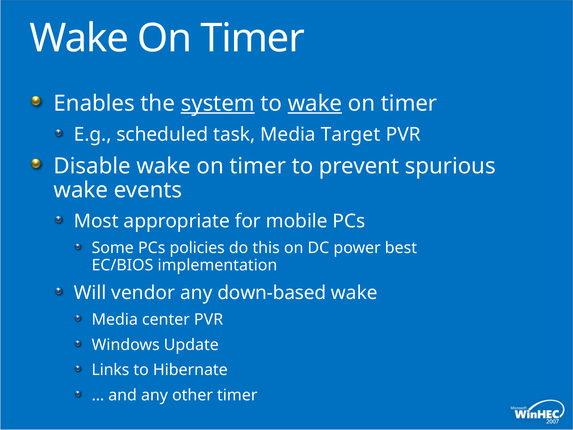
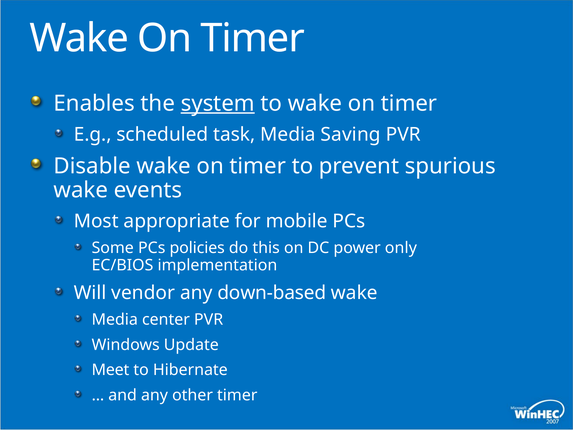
wake at (315, 103) underline: present -> none
Target: Target -> Saving
best: best -> only
Links: Links -> Meet
